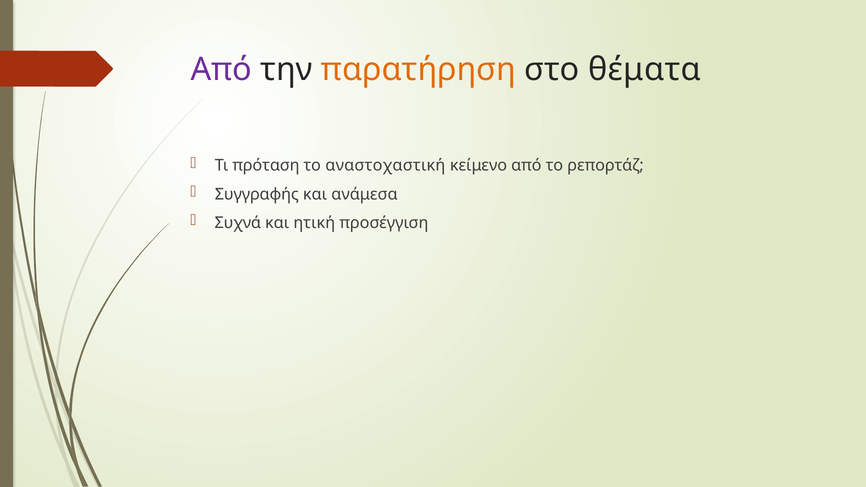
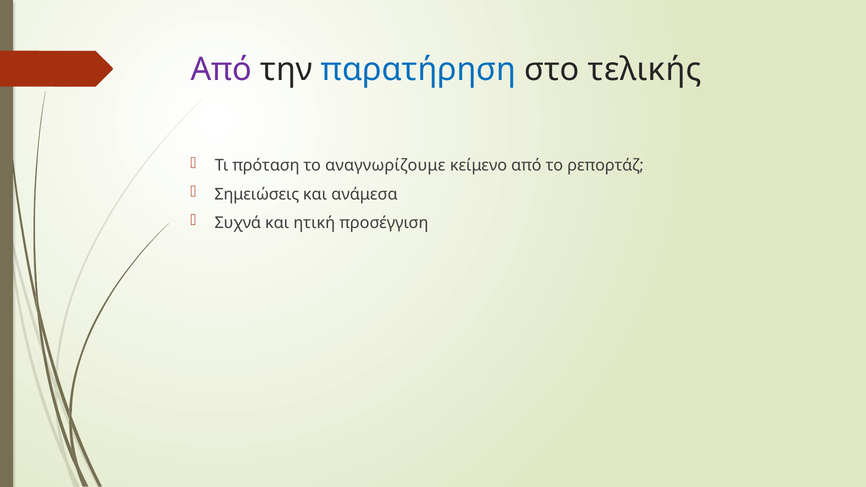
παρατήρηση colour: orange -> blue
θέματα: θέματα -> τελικής
αναστοχαστική: αναστοχαστική -> αναγνωρίζουμε
Συγγραφής: Συγγραφής -> Σημειώσεις
